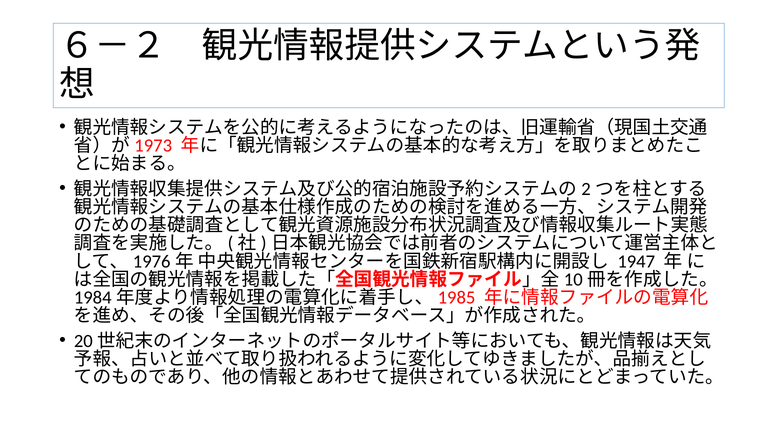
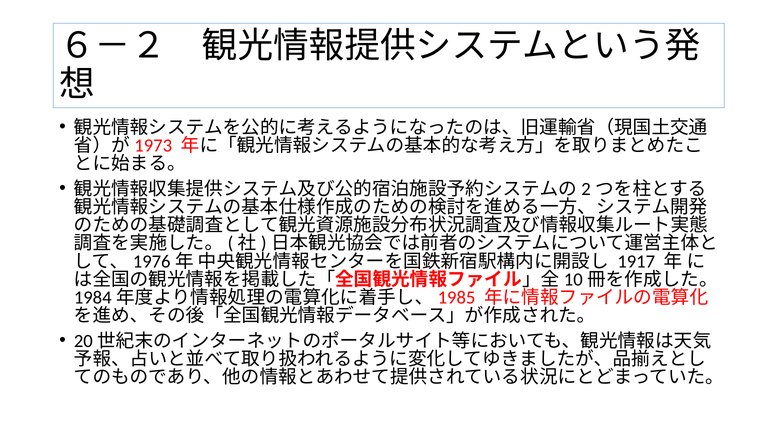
1947: 1947 -> 1917
